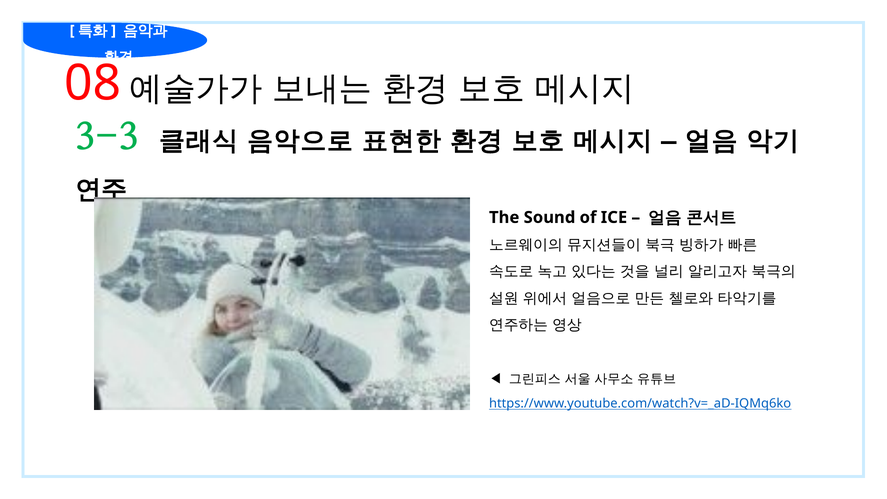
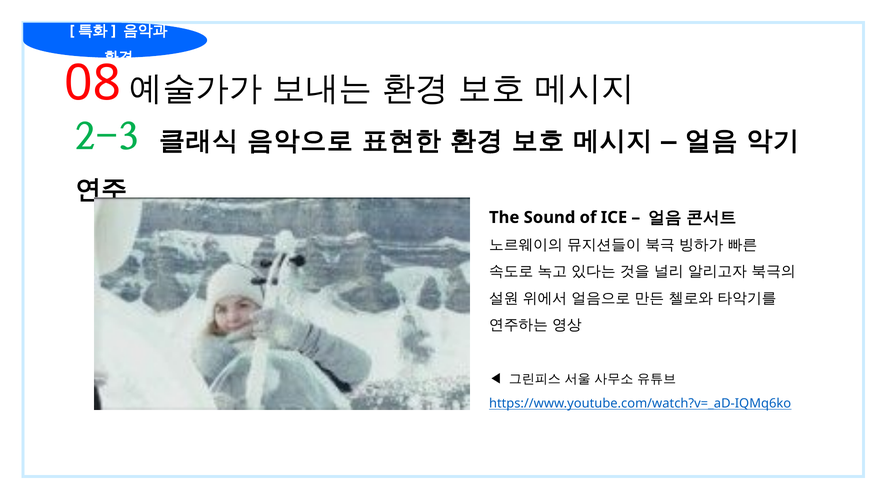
3-3: 3-3 -> 2-3
